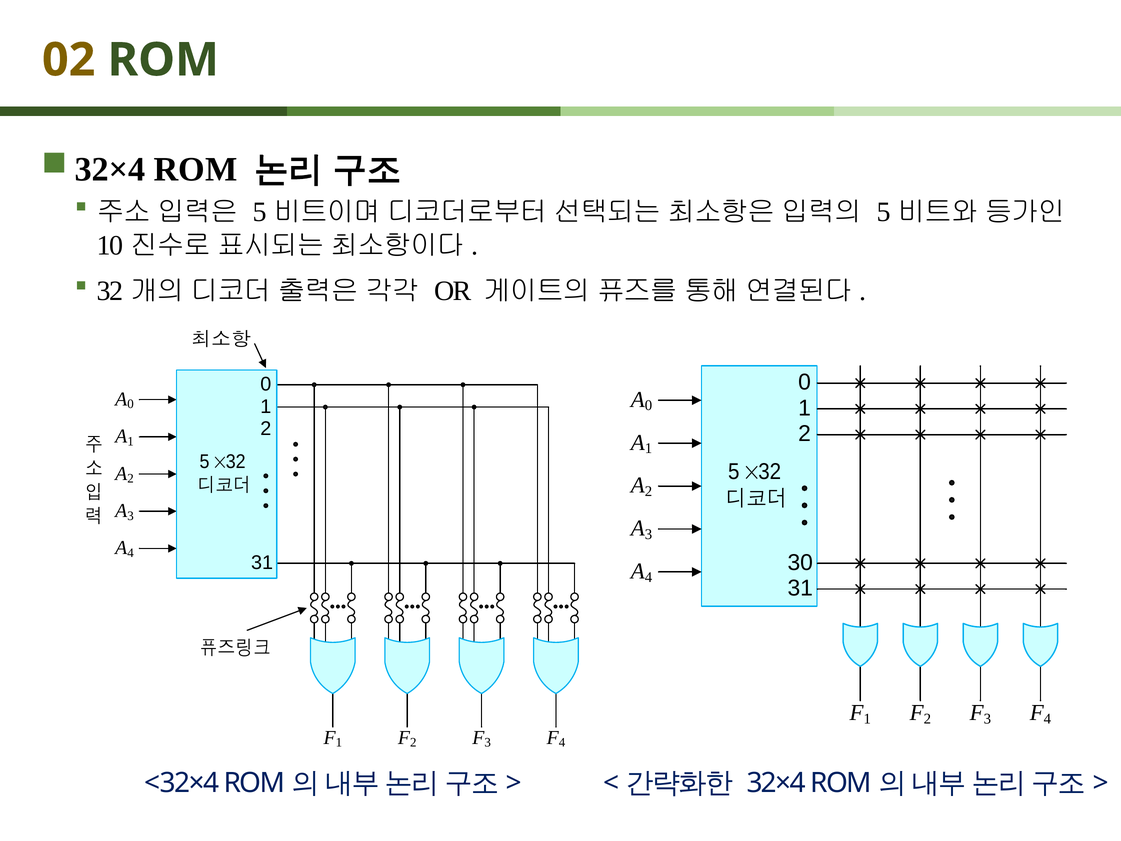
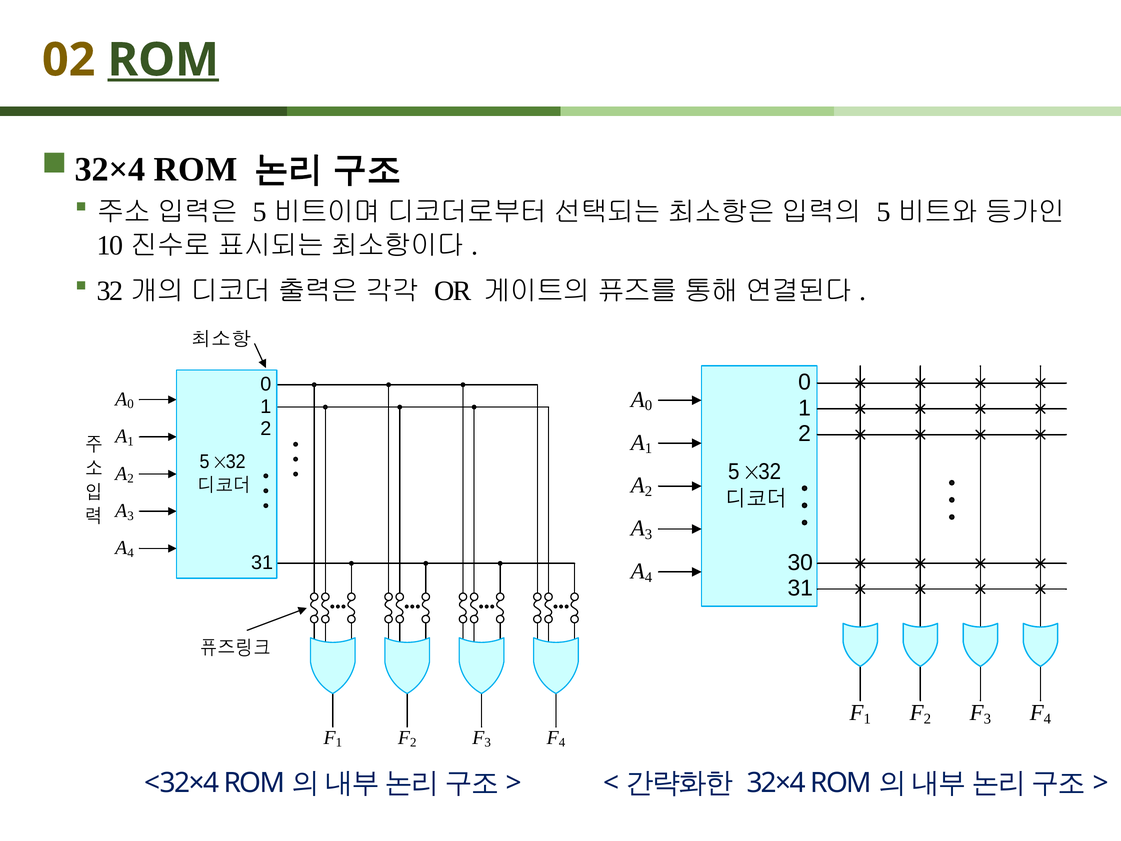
ROM at (163, 60) underline: none -> present
